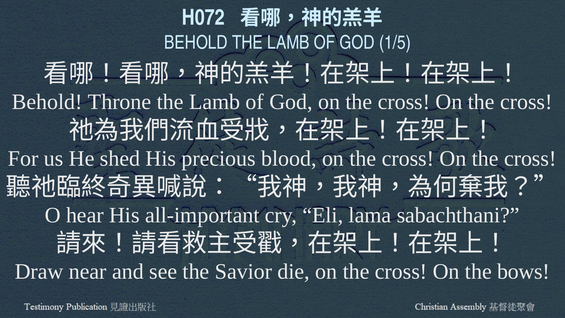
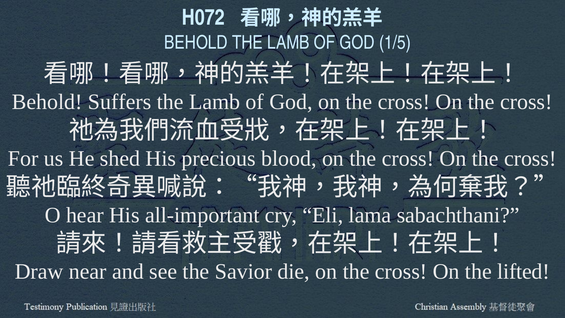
Throne: Throne -> Suffers
bows: bows -> lifted
